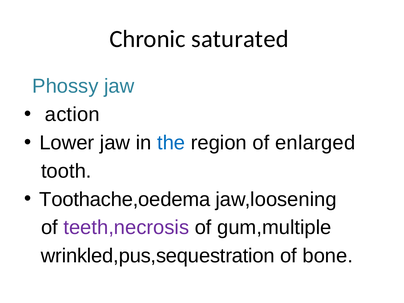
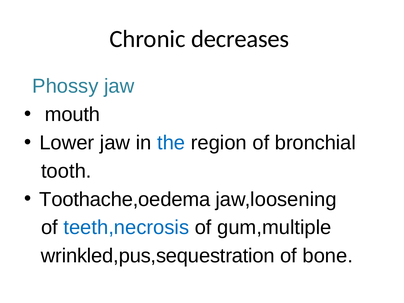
saturated: saturated -> decreases
action: action -> mouth
enlarged: enlarged -> bronchial
teeth,necrosis colour: purple -> blue
